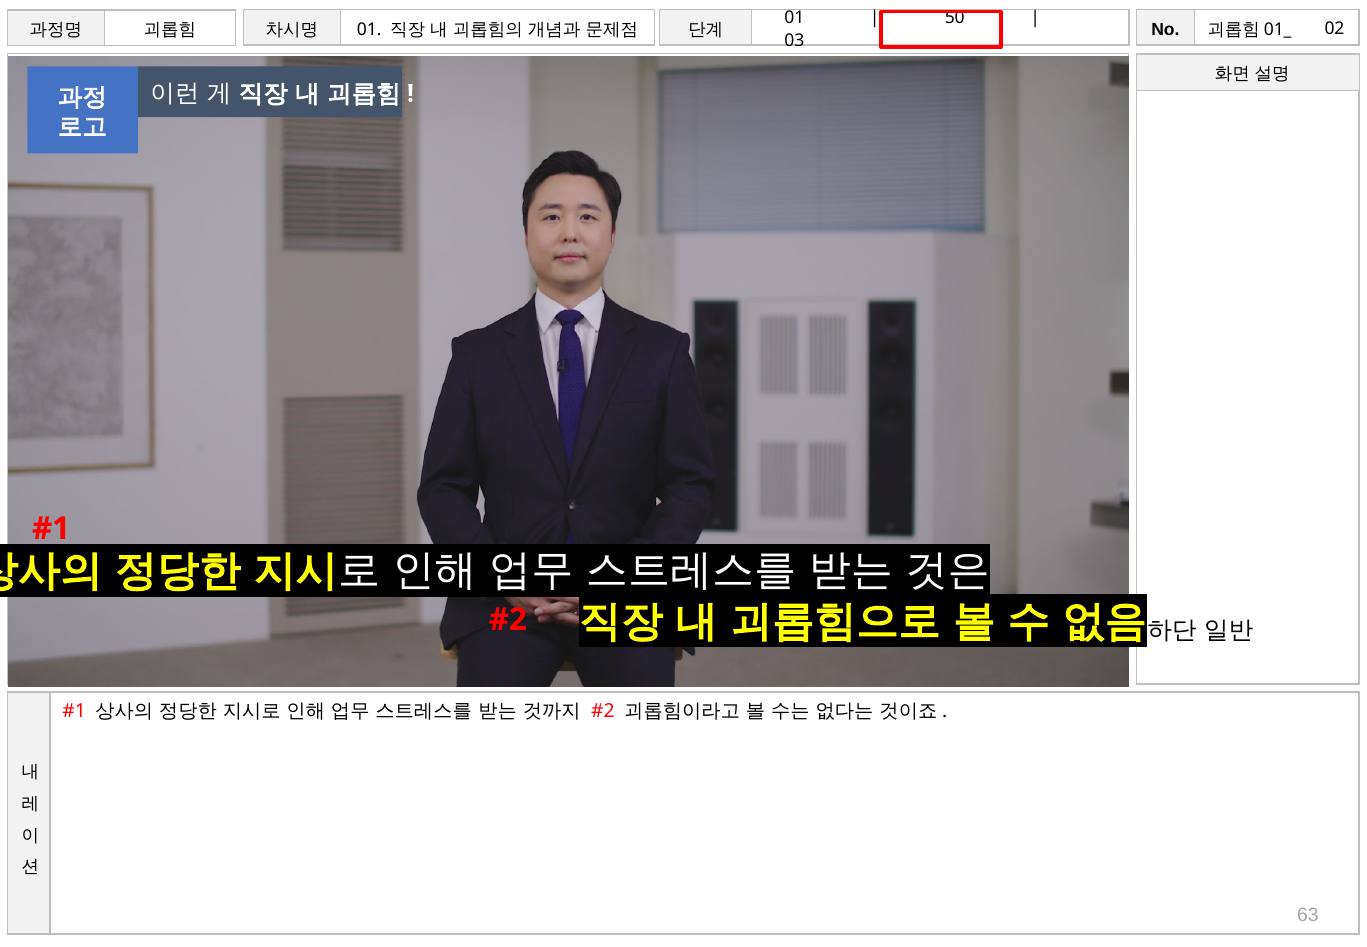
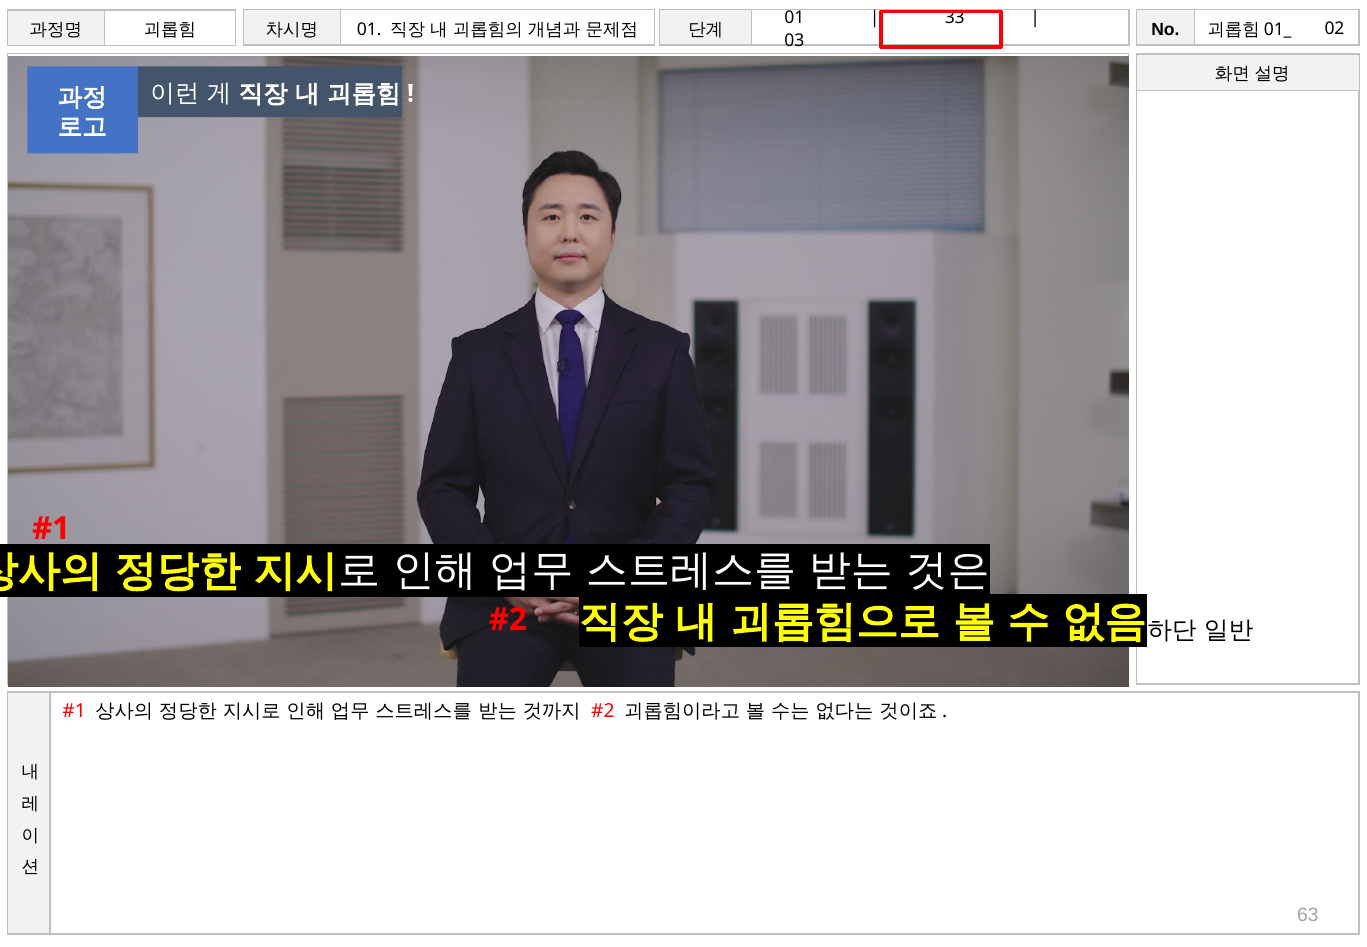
50: 50 -> 33
